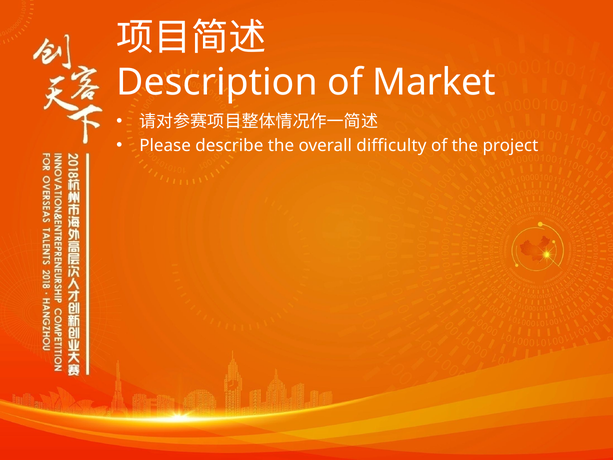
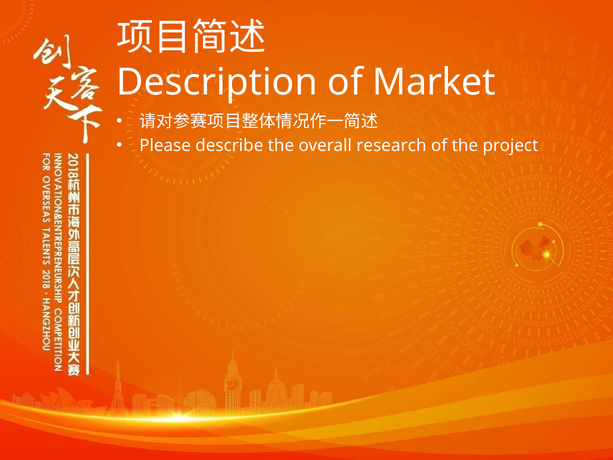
difficulty: difficulty -> research
